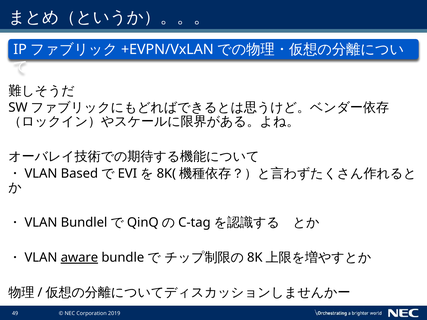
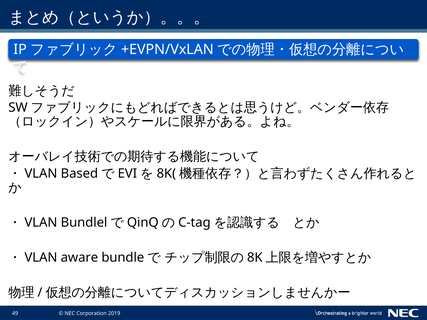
aware underline: present -> none
